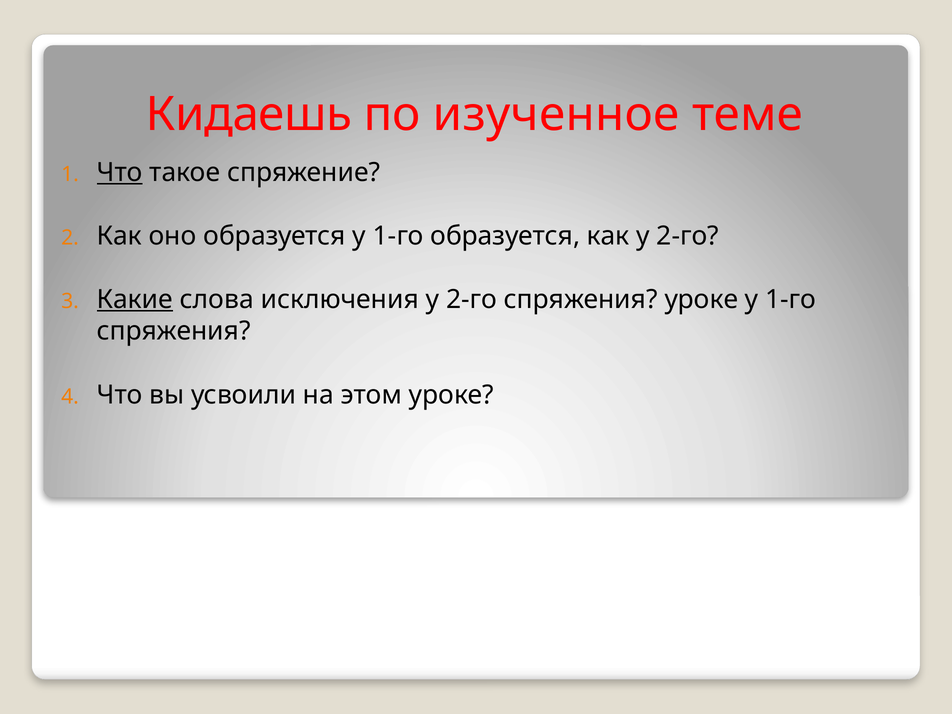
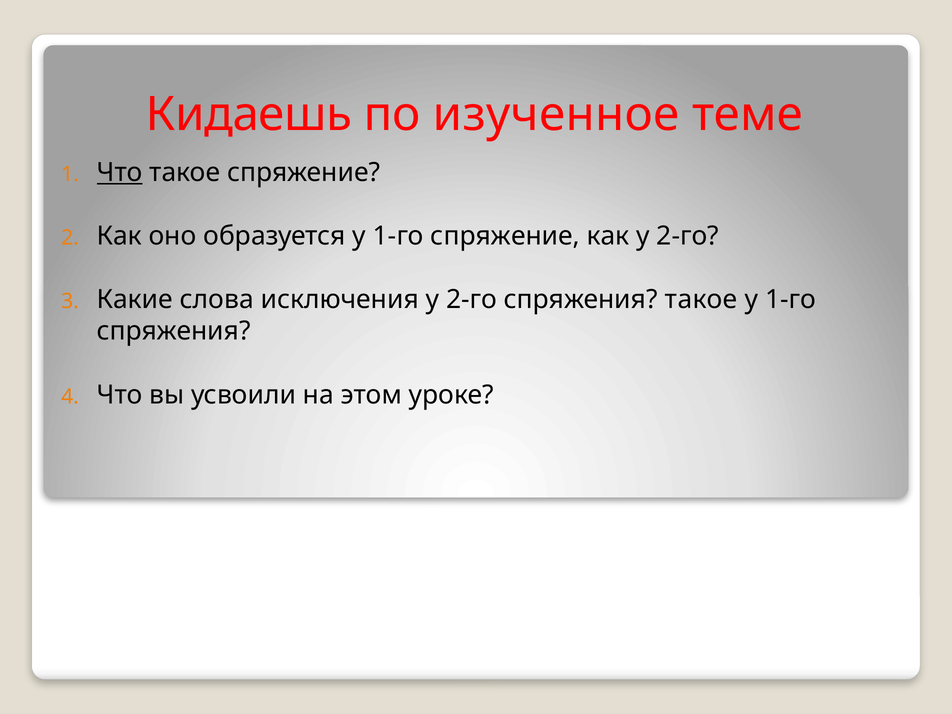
1-го образуется: образуется -> спряжение
Какие underline: present -> none
спряжения уроке: уроке -> такое
